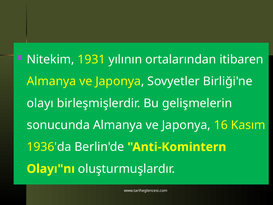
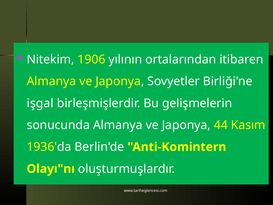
1931: 1931 -> 1906
olayı: olayı -> işgal
16: 16 -> 44
